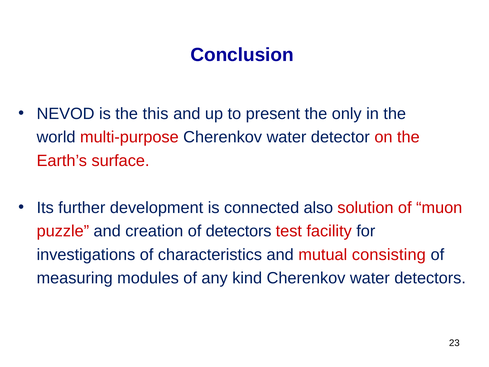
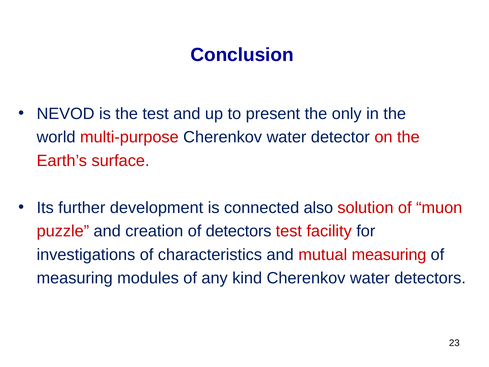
the this: this -> test
mutual consisting: consisting -> measuring
